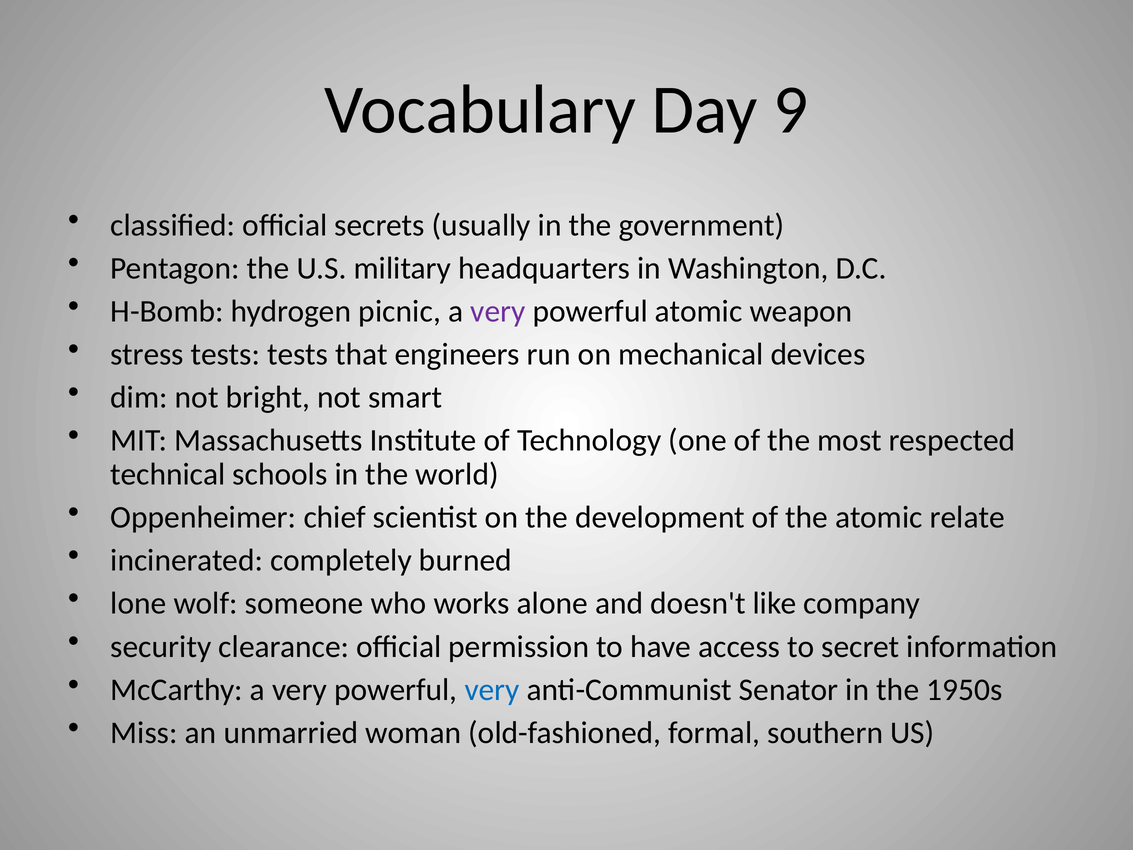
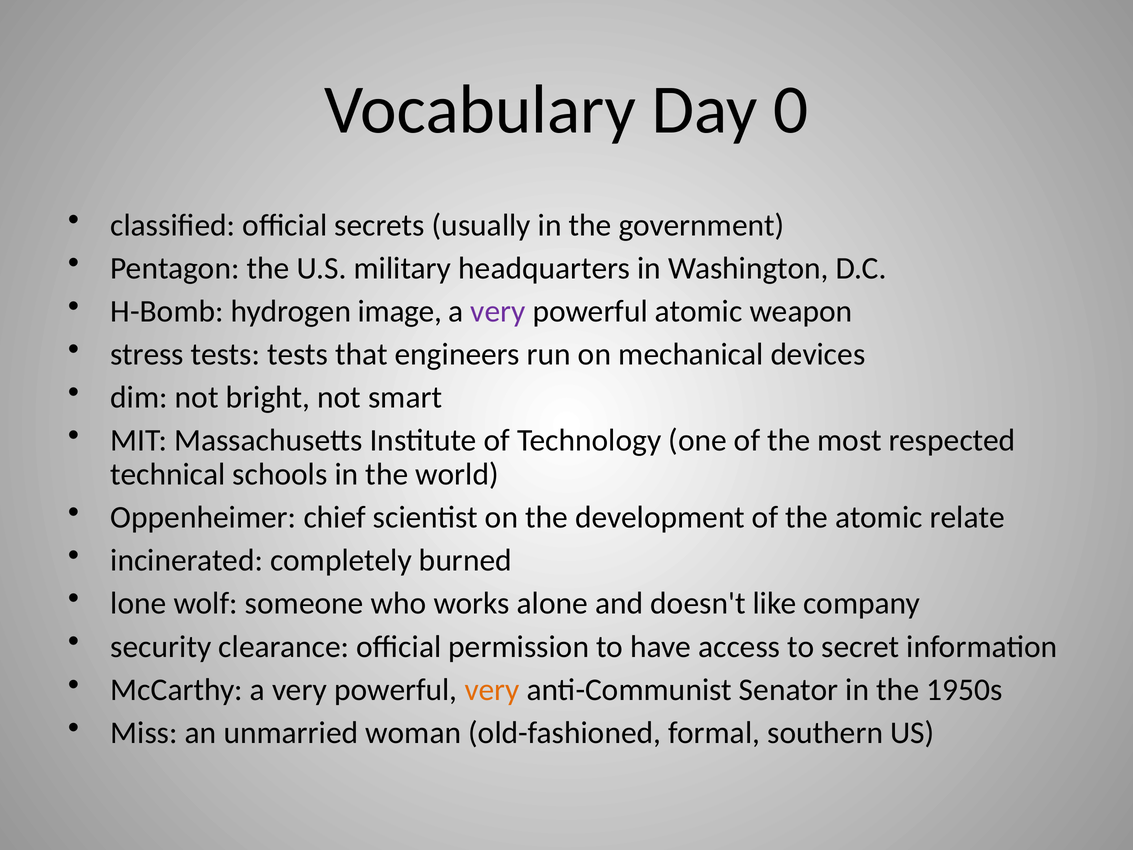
9: 9 -> 0
picnic: picnic -> image
very at (492, 689) colour: blue -> orange
